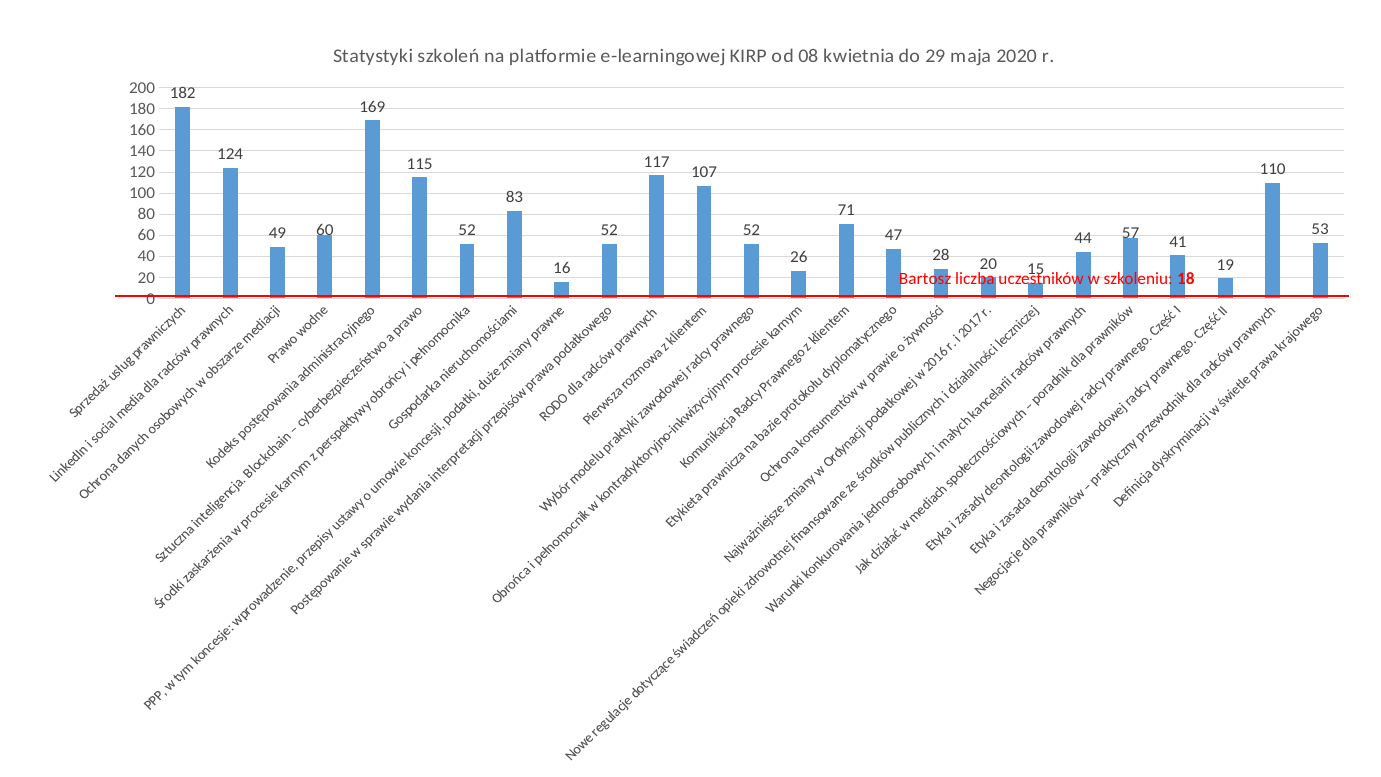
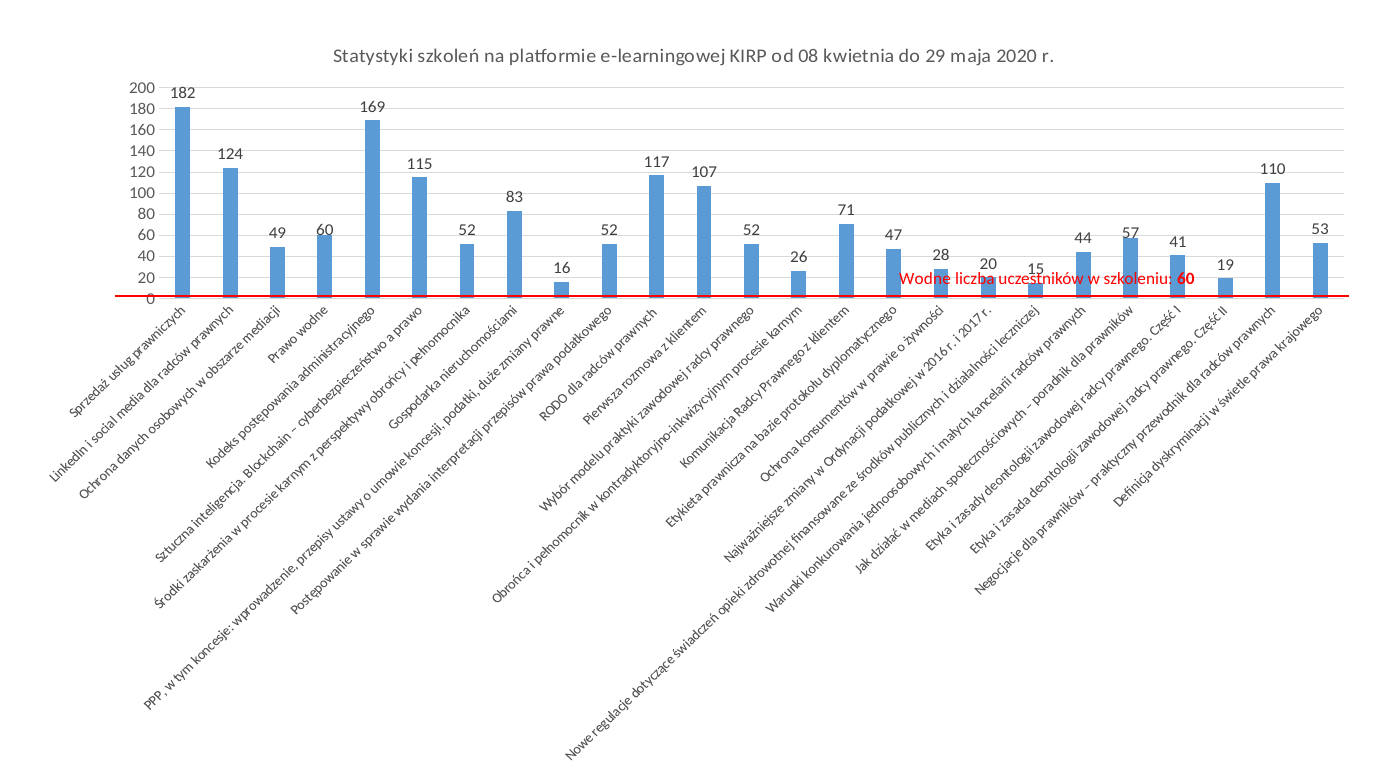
Bartosz: Bartosz -> Wodne
szkoleniu 18: 18 -> 60
